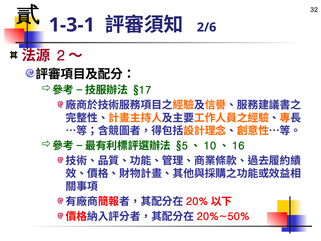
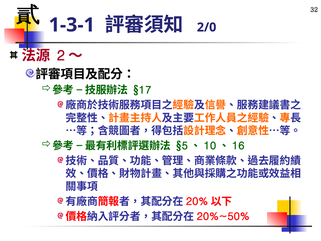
2/6: 2/6 -> 2/0
